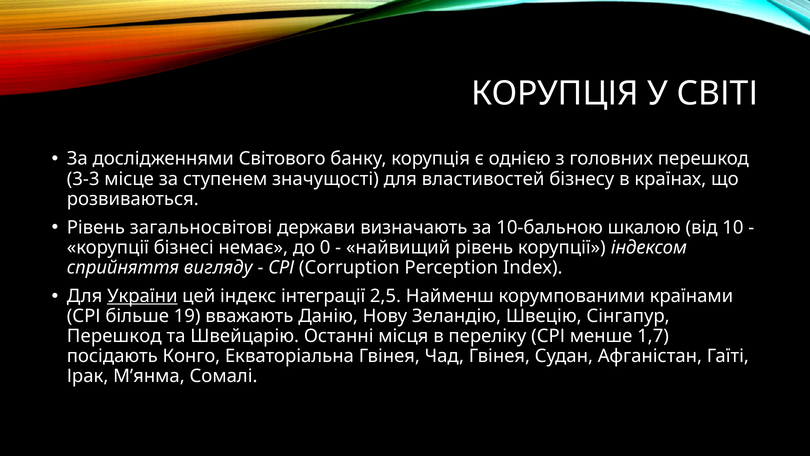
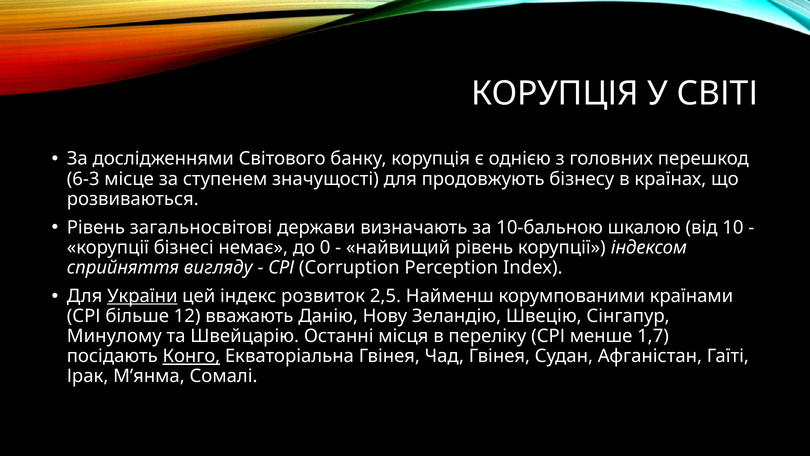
3-3: 3-3 -> 6-3
властивостей: властивостей -> продовжують
інтеграції: інтеграції -> розвиток
19: 19 -> 12
Перешкод at (114, 336): Перешкод -> Минулому
Конго underline: none -> present
